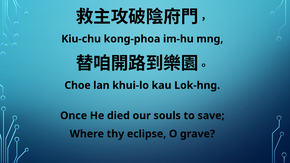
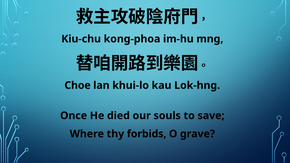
eclipse: eclipse -> forbids
